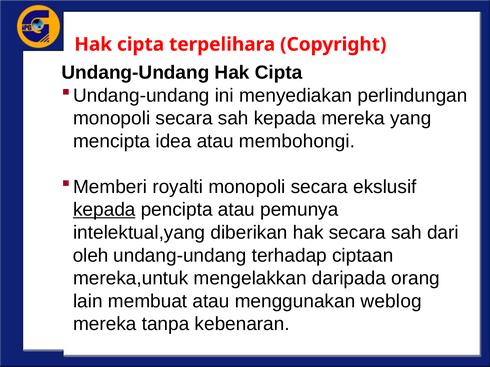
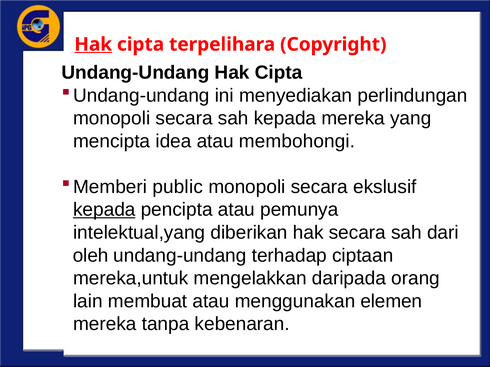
Hak at (93, 44) underline: none -> present
royalti: royalti -> public
weblog: weblog -> elemen
